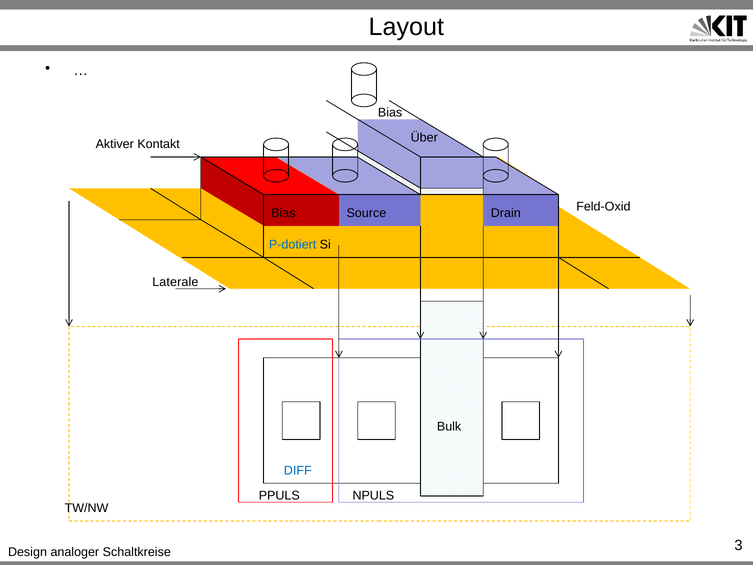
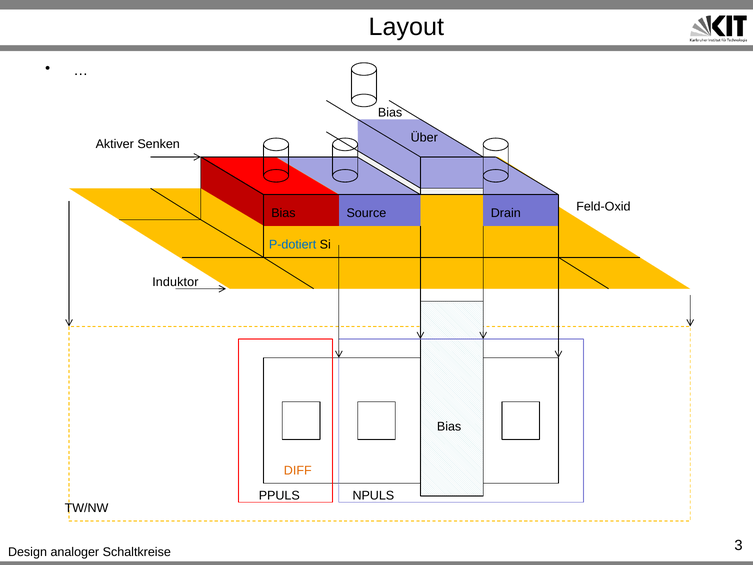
Kontakt: Kontakt -> Senken
Laterale: Laterale -> Induktor
Bulk at (449, 426): Bulk -> Bias
DIFF colour: blue -> orange
